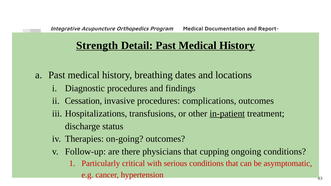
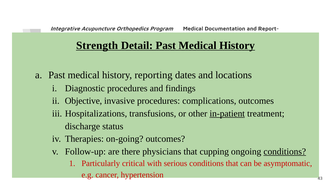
breathing: breathing -> reporting
Cessation: Cessation -> Objective
conditions at (285, 152) underline: none -> present
